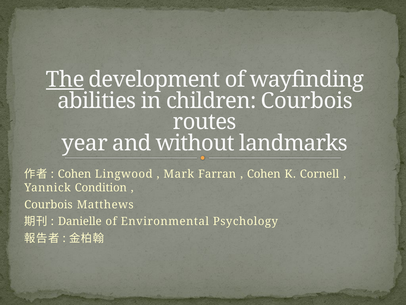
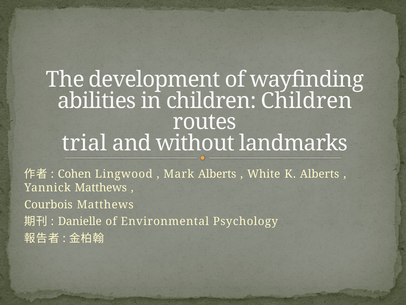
The underline: present -> none
children Courbois: Courbois -> Children
year: year -> trial
Mark Farran: Farran -> Alberts
Cohen at (264, 174): Cohen -> White
K Cornell: Cornell -> Alberts
Yannick Condition: Condition -> Matthews
